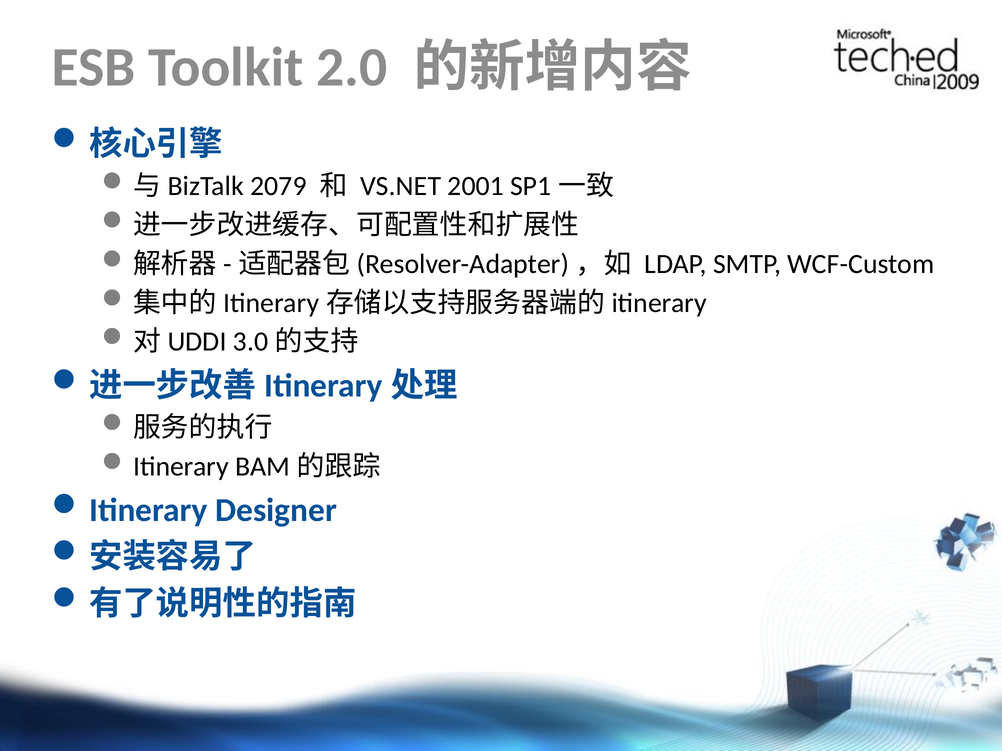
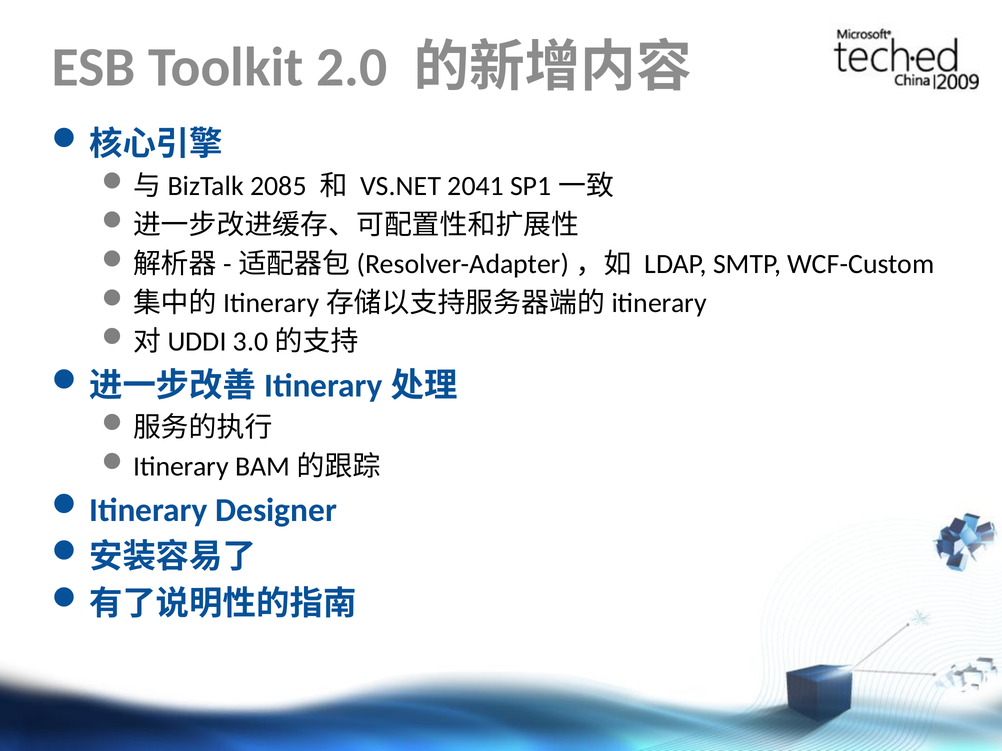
2079: 2079 -> 2085
2001: 2001 -> 2041
